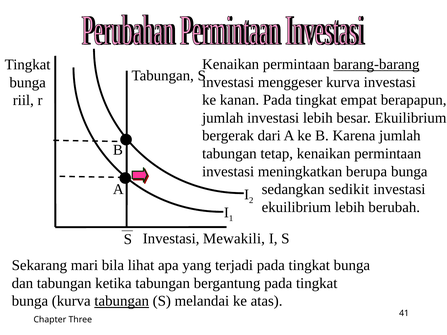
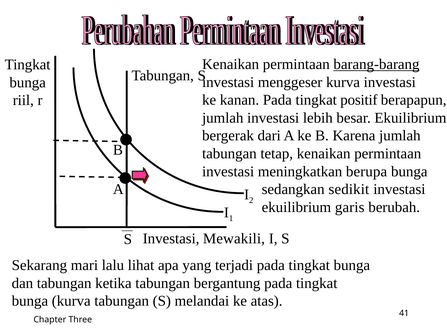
empat: empat -> positif
ekuilibrium lebih: lebih -> garis
bila: bila -> lalu
tabungan at (122, 301) underline: present -> none
